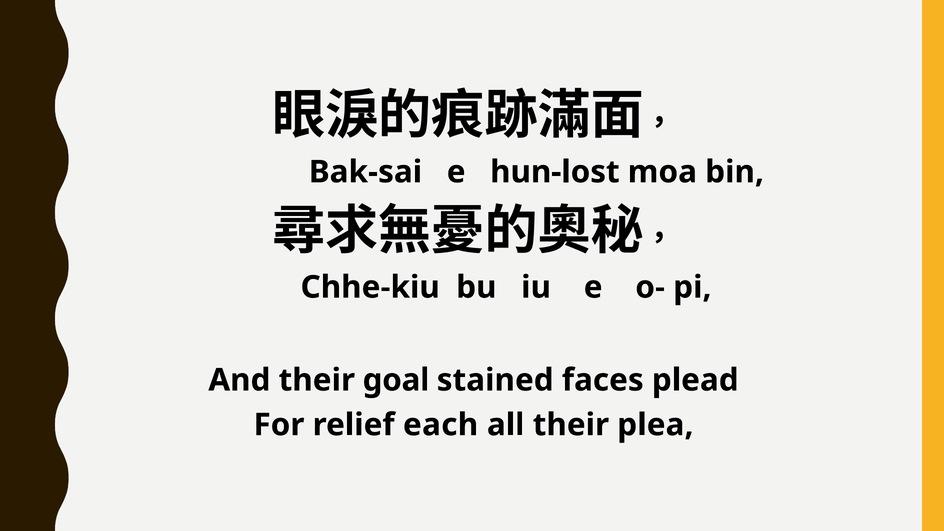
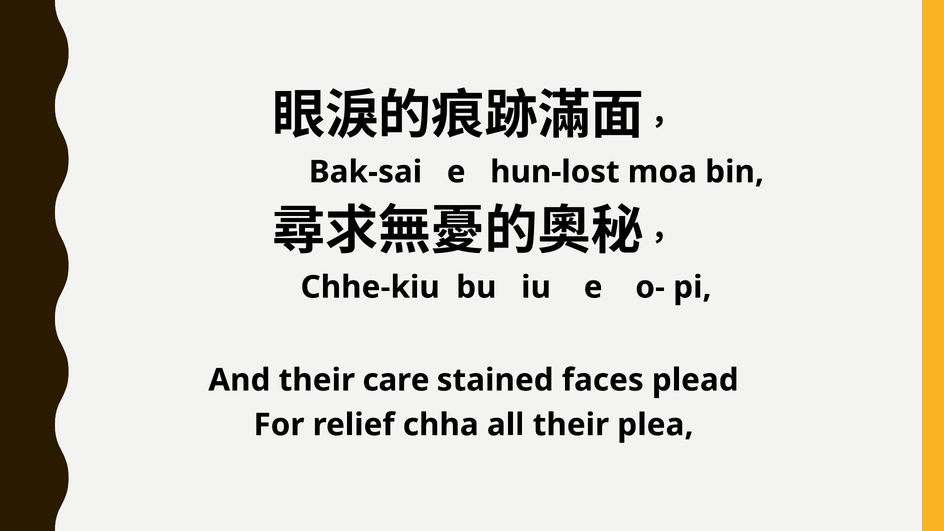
goal: goal -> care
each: each -> chha
